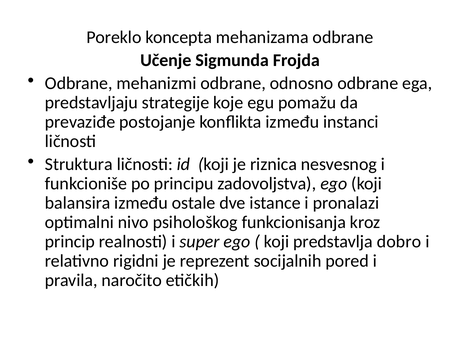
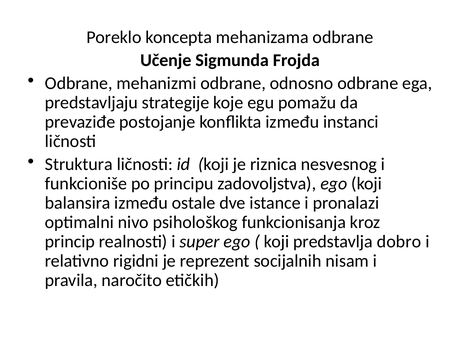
pored: pored -> nisam
